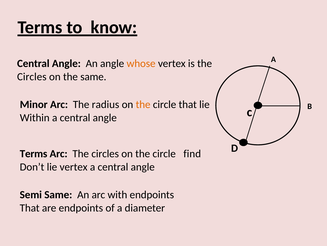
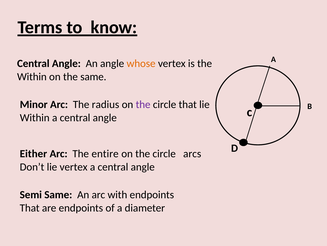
Circles at (32, 76): Circles -> Within
the at (143, 104) colour: orange -> purple
Terms at (34, 153): Terms -> Either
Arc The circles: circles -> entire
find: find -> arcs
